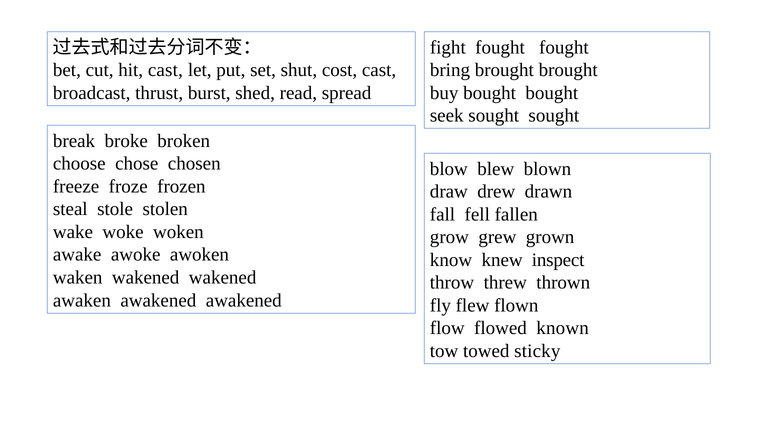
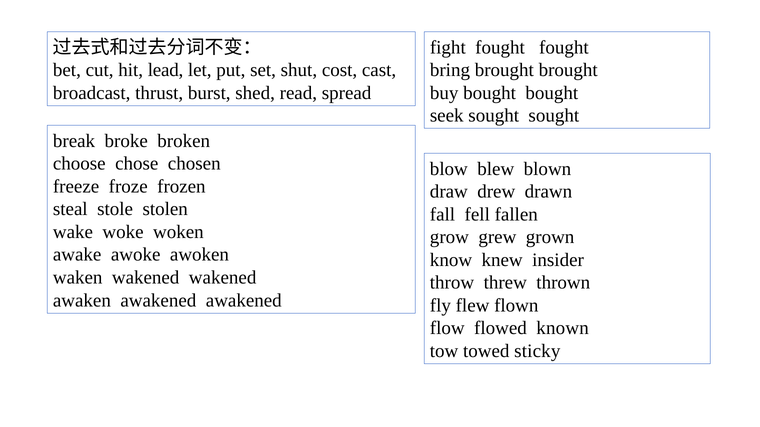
hit cast: cast -> lead
inspect: inspect -> insider
